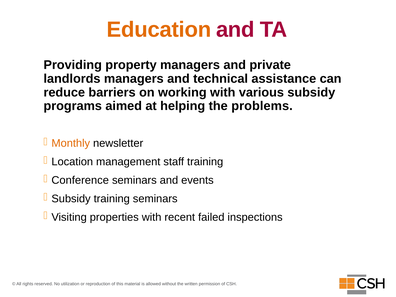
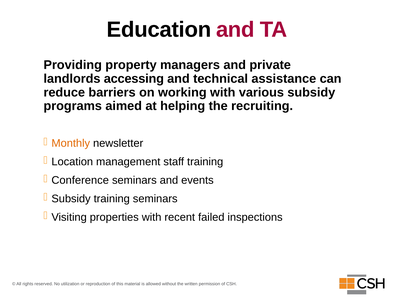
Education colour: orange -> black
landlords managers: managers -> accessing
problems: problems -> recruiting
